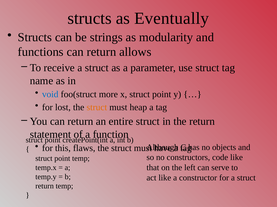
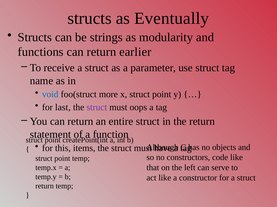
allows: allows -> earlier
lost: lost -> last
struct at (97, 108) colour: orange -> purple
heap: heap -> oops
flaws: flaws -> items
